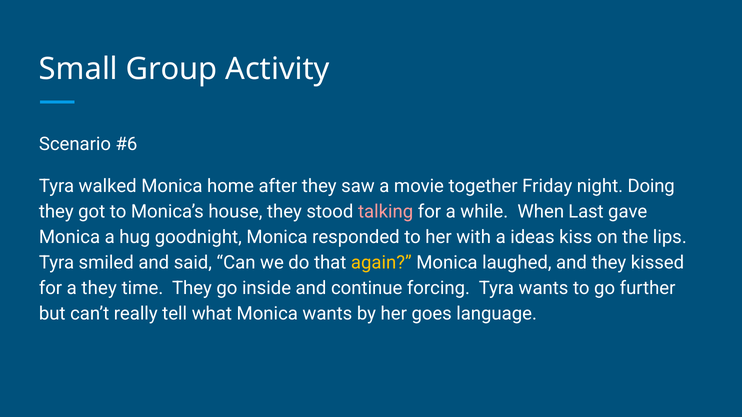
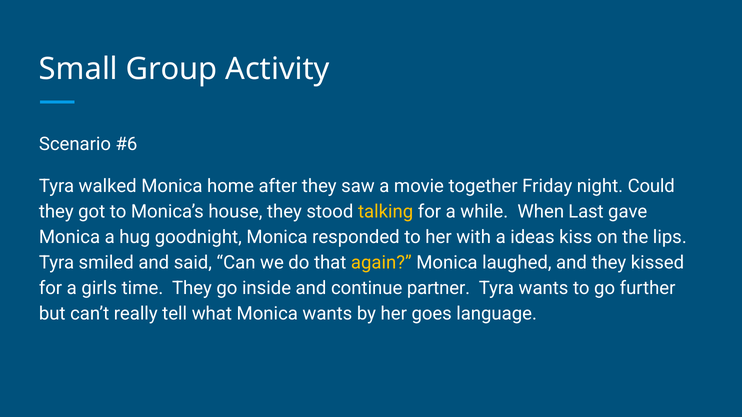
Doing: Doing -> Could
talking colour: pink -> yellow
a they: they -> girls
forcing: forcing -> partner
